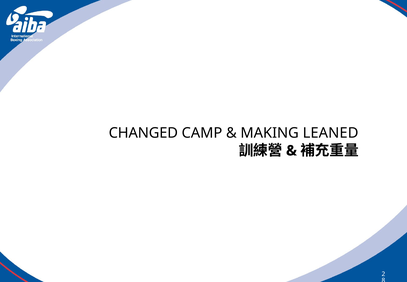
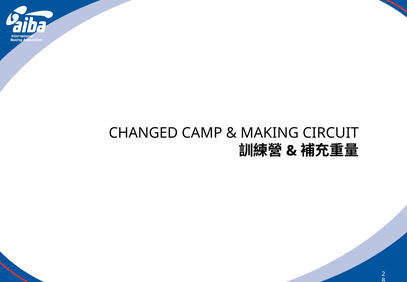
LEANED: LEANED -> CIRCUIT
